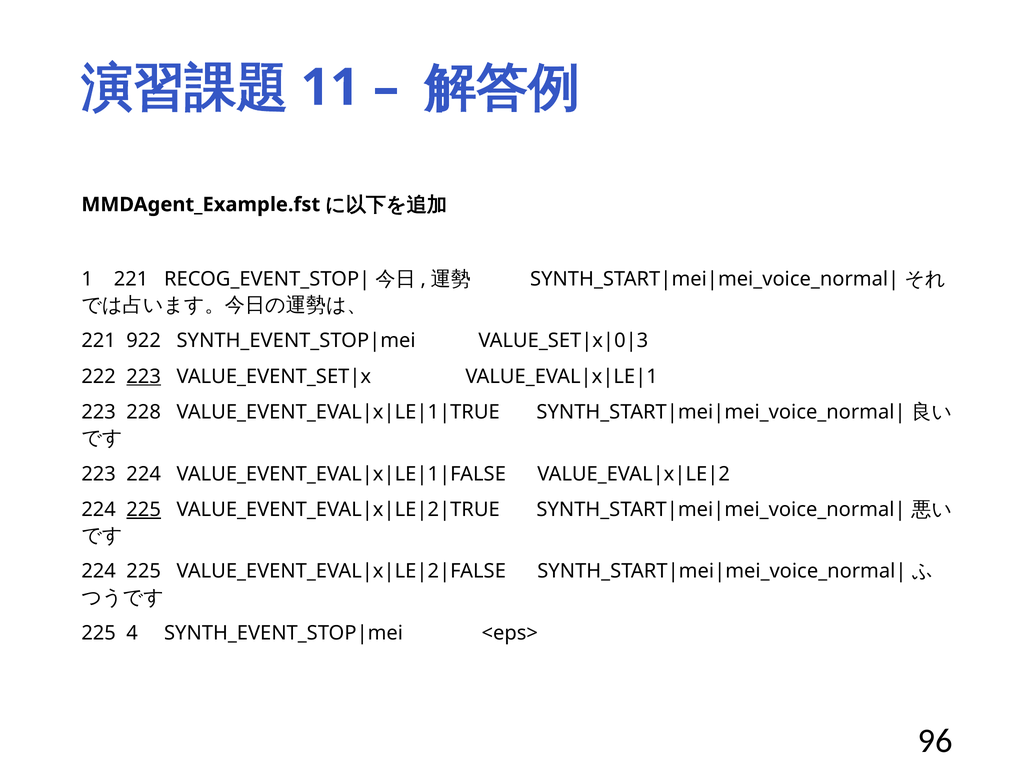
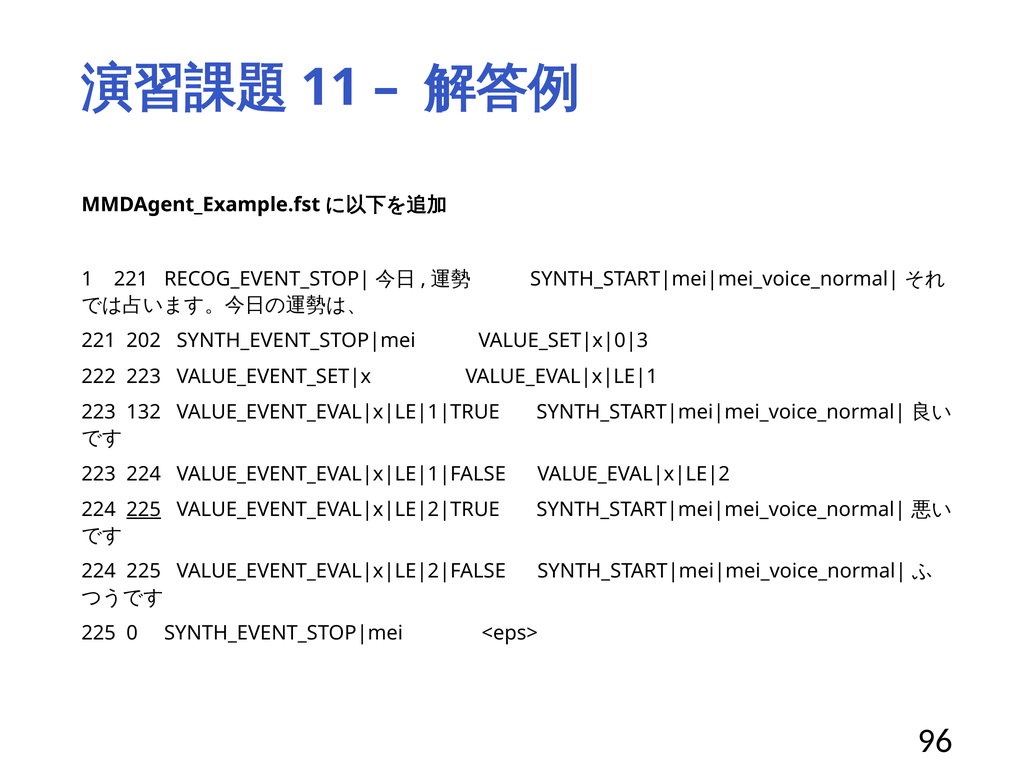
922: 922 -> 202
223 at (144, 377) underline: present -> none
228: 228 -> 132
4: 4 -> 0
